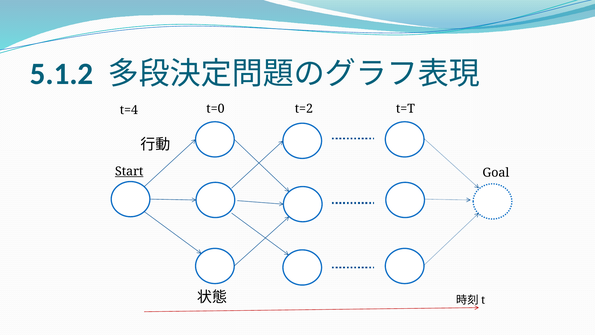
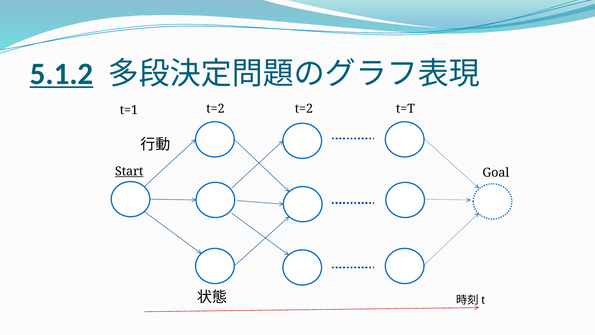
5.1.2 underline: none -> present
t=0 at (215, 109): t=0 -> t=2
t=4: t=4 -> t=1
